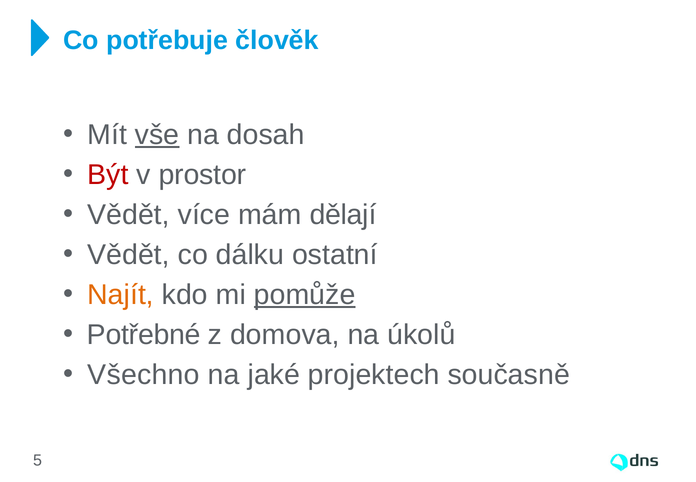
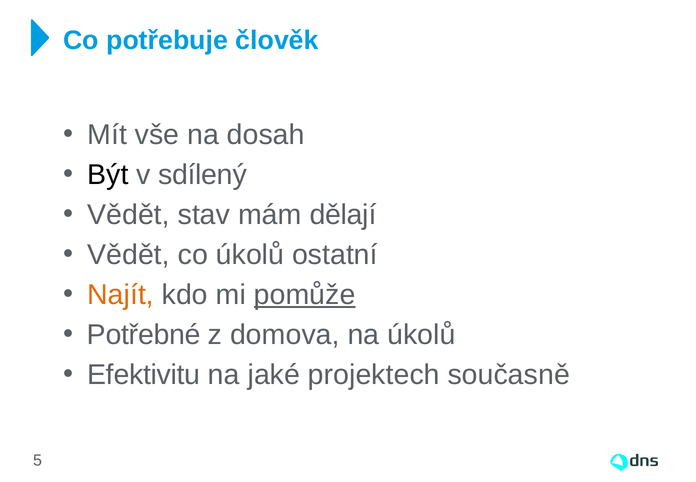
vše underline: present -> none
Být colour: red -> black
prostor: prostor -> sdílený
více: více -> stav
co dálku: dálku -> úkolů
Všechno: Všechno -> Efektivitu
